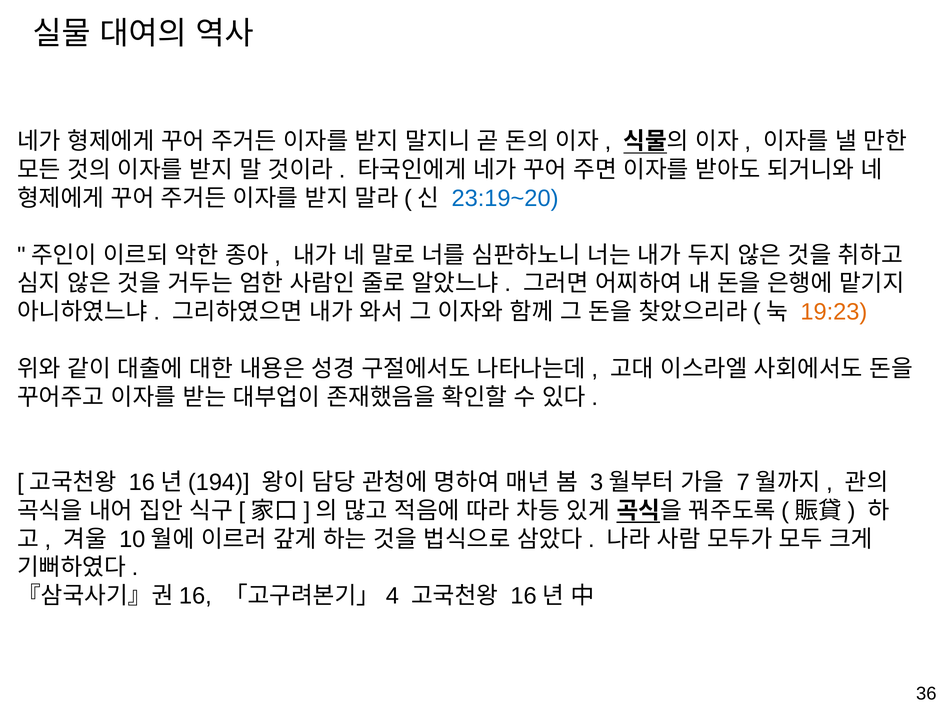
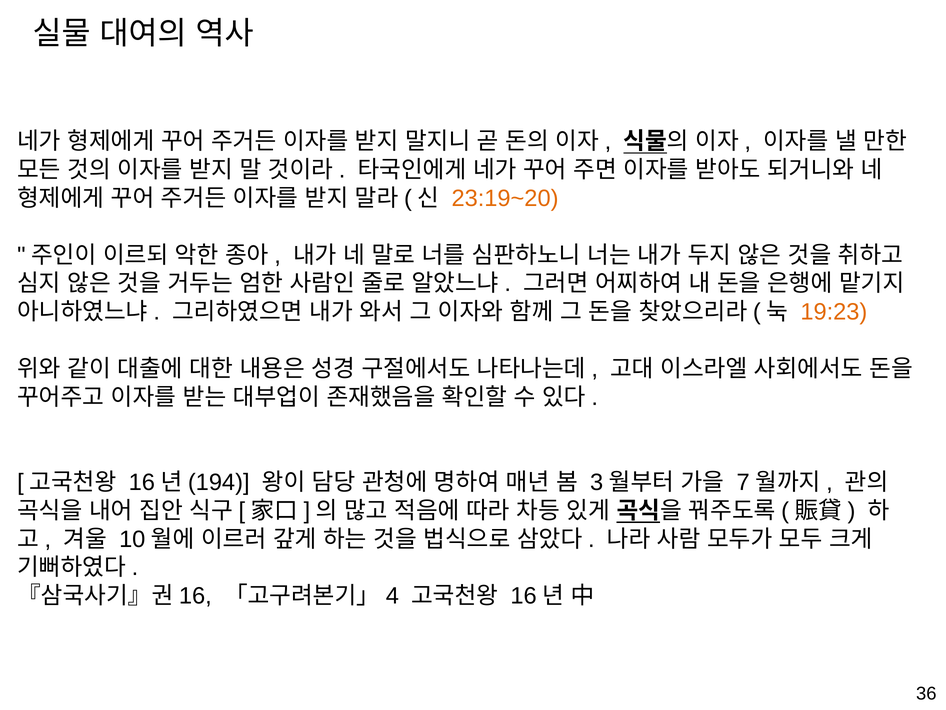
23:19~20 colour: blue -> orange
